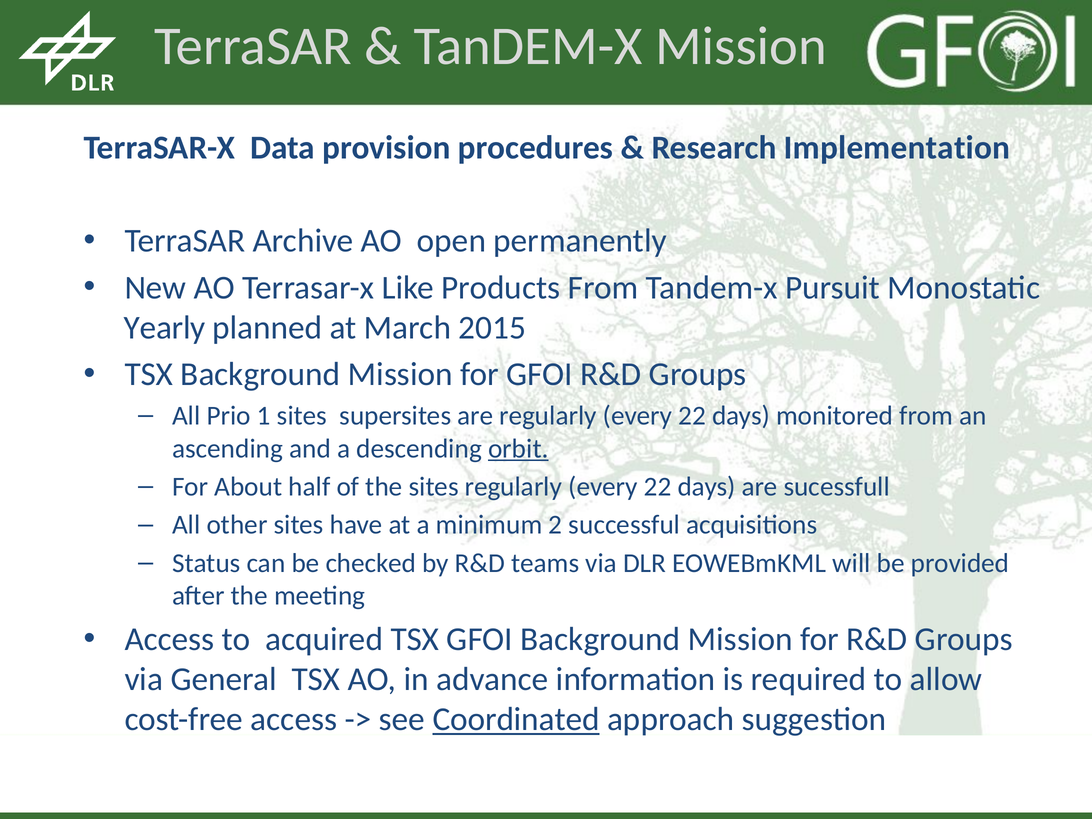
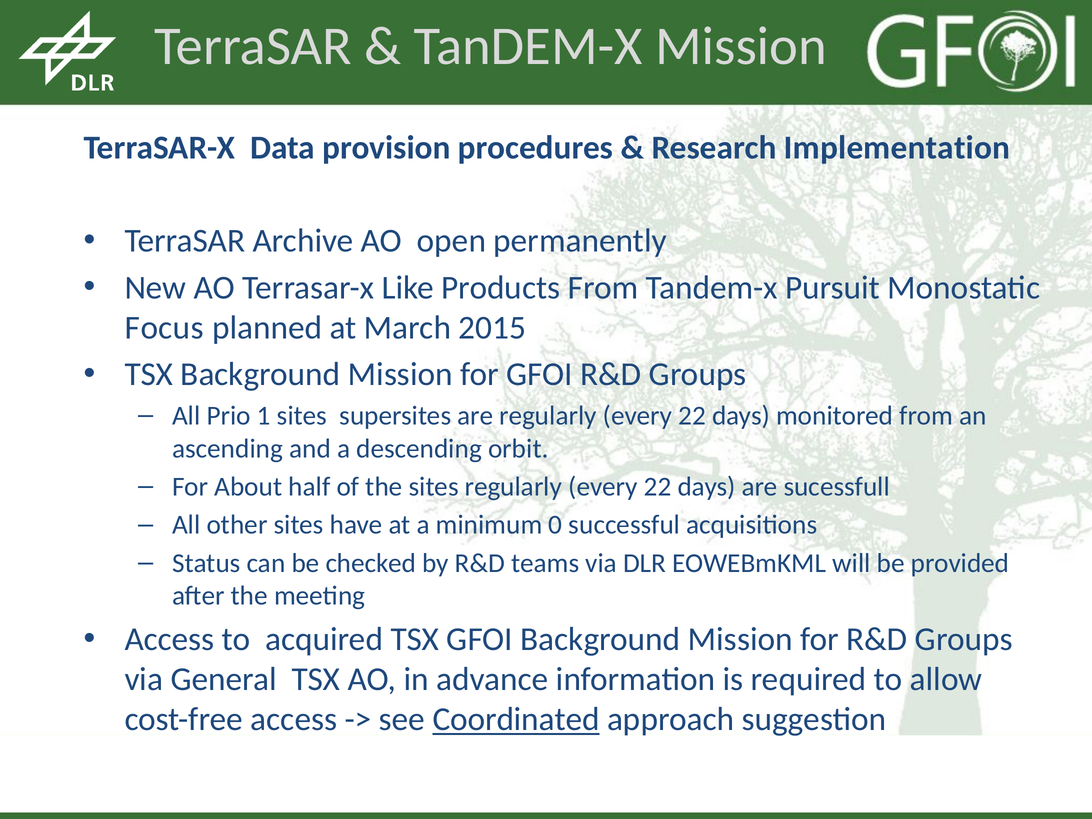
Yearly: Yearly -> Focus
orbit underline: present -> none
2: 2 -> 0
